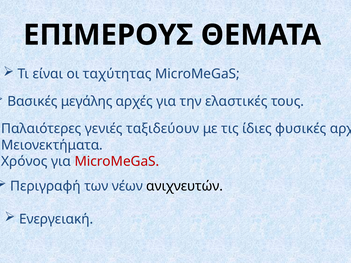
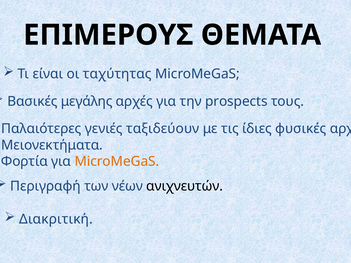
ελαστικές: ελαστικές -> prospects
Χρόνος: Χρόνος -> Φορτία
MicroMeGaS at (117, 162) colour: red -> orange
Ενεργειακή: Ενεργειακή -> Διακριτική
